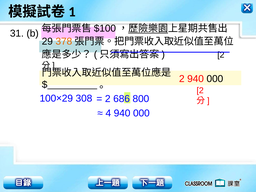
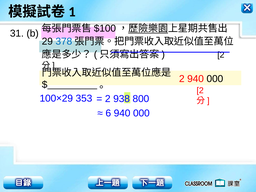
378 colour: orange -> blue
308: 308 -> 353
686: 686 -> 938
4: 4 -> 6
